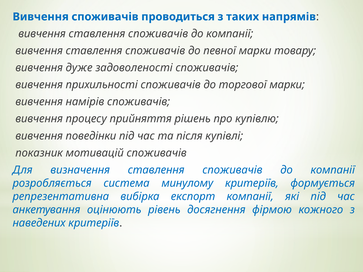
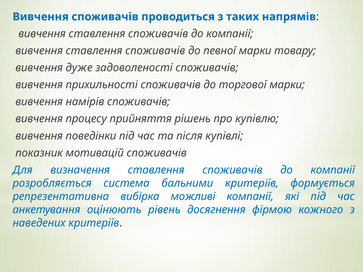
минулому: минулому -> бальними
експорт: експорт -> можливі
